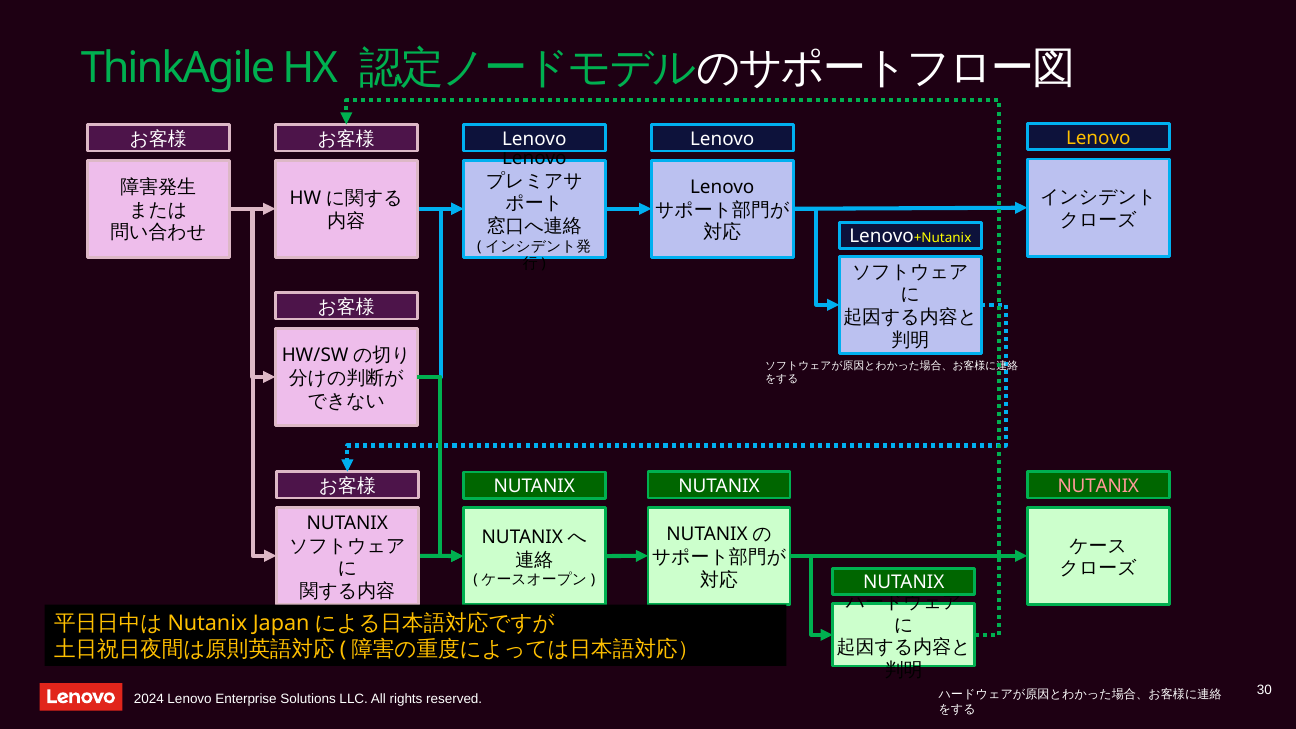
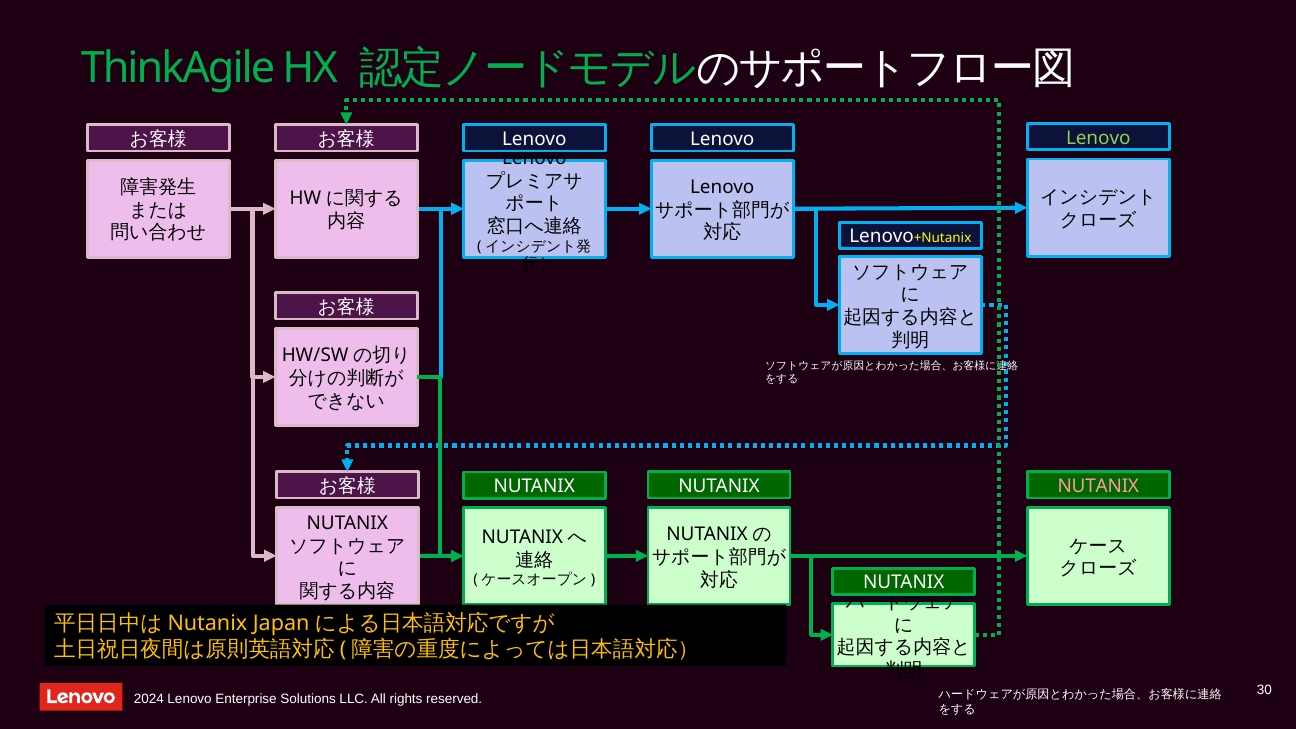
Lenovo at (1098, 138) colour: yellow -> light green
